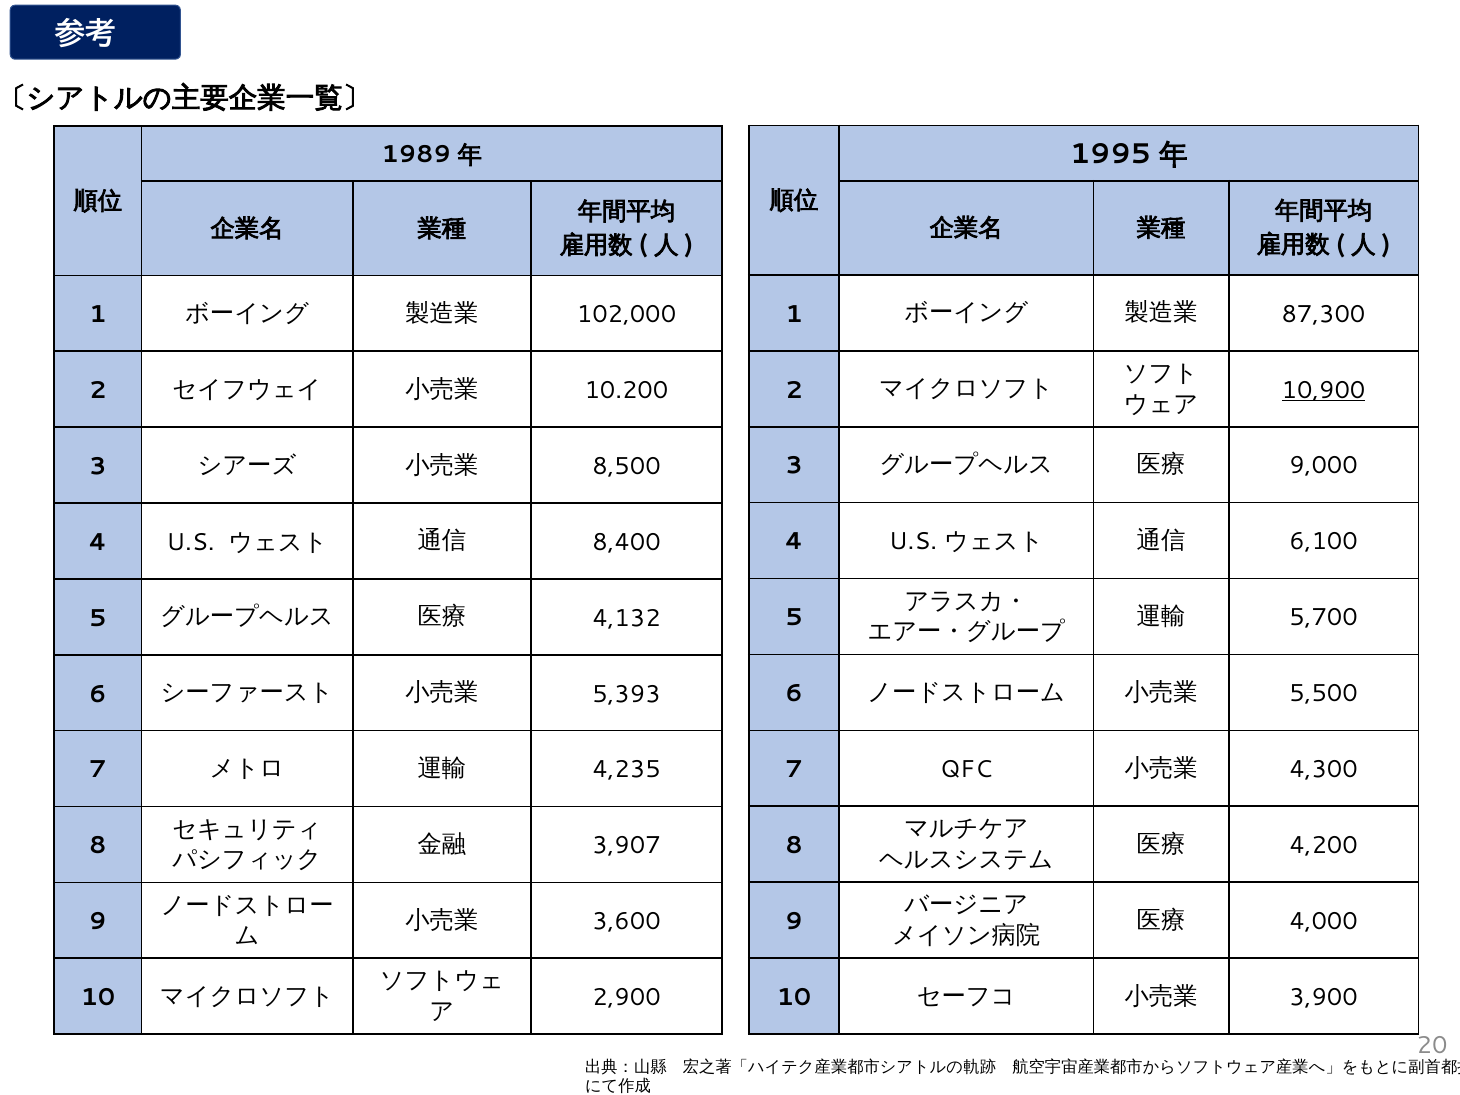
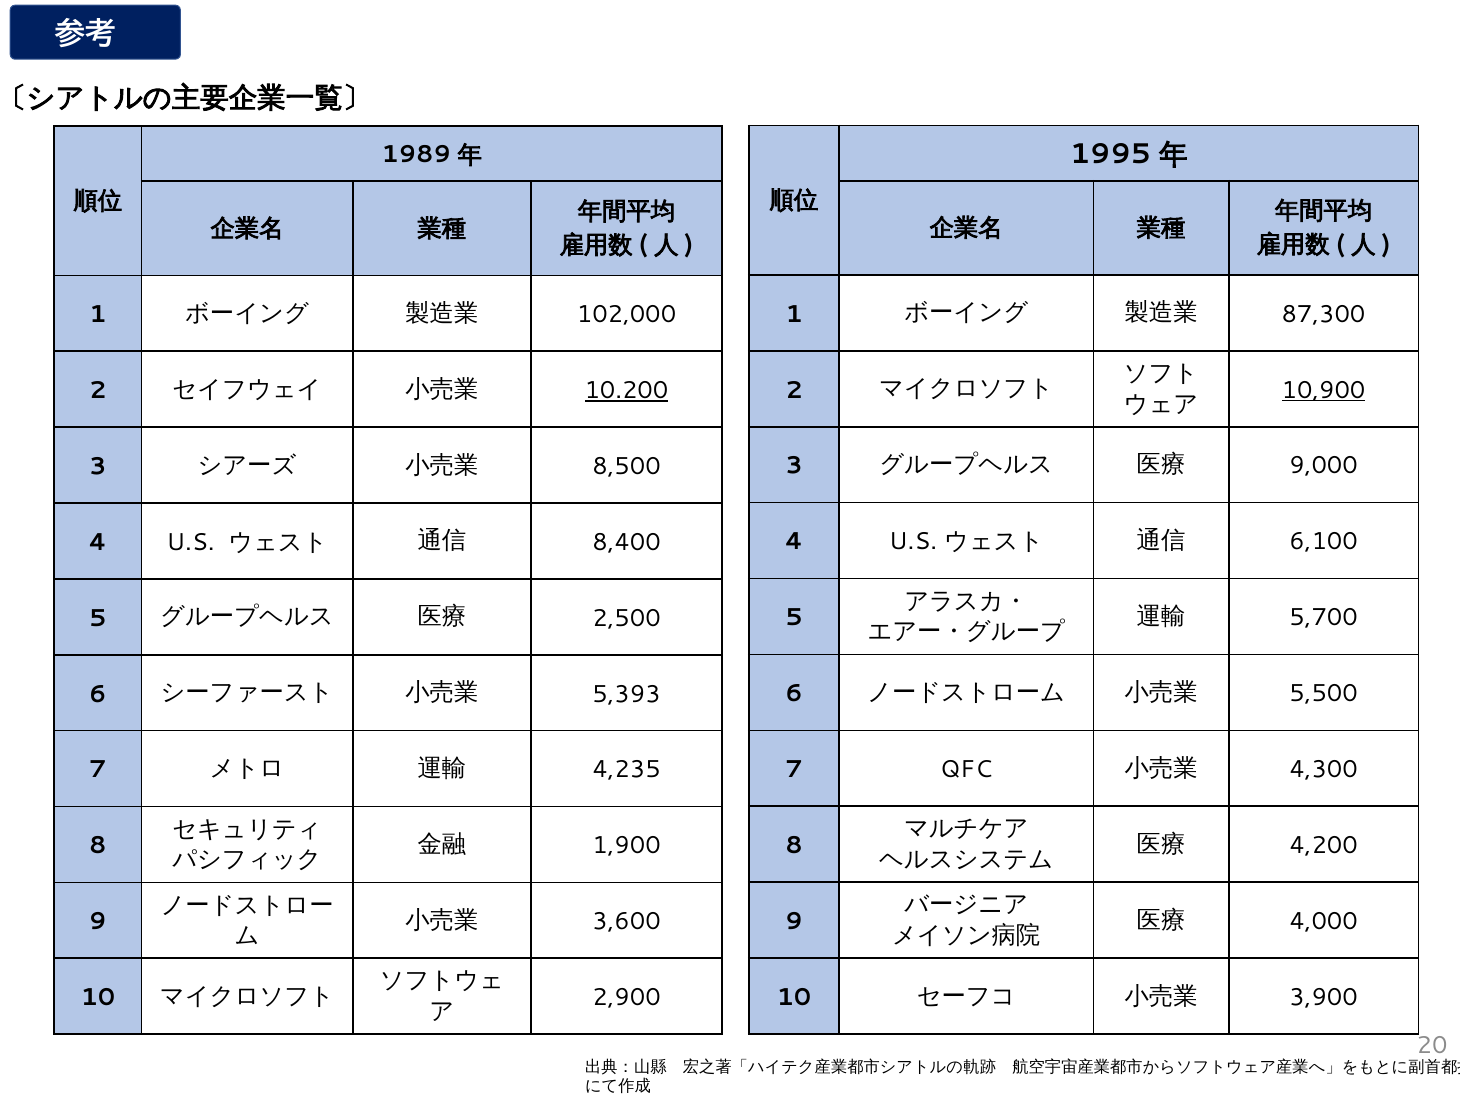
10.200 underline: none -> present
4,132: 4,132 -> 2,500
3,907: 3,907 -> 1,900
